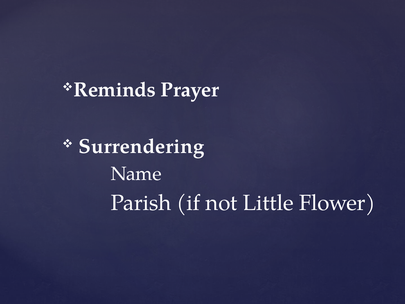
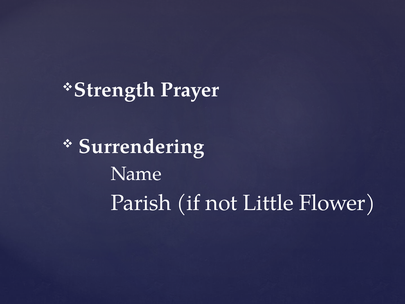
Reminds: Reminds -> Strength
